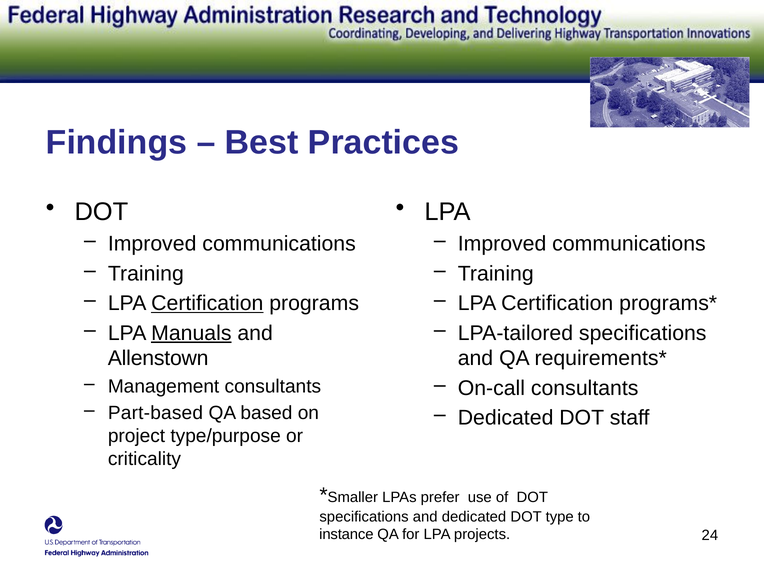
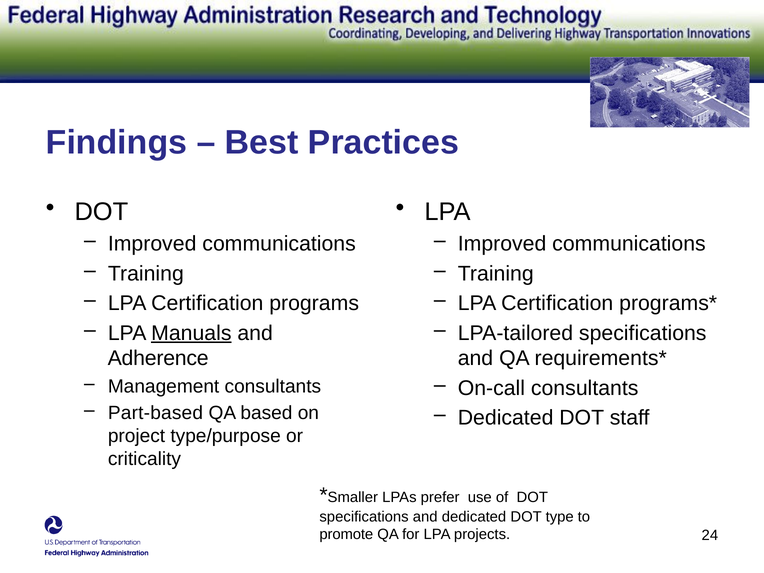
Certification at (207, 303) underline: present -> none
Allenstown: Allenstown -> Adherence
instance: instance -> promote
